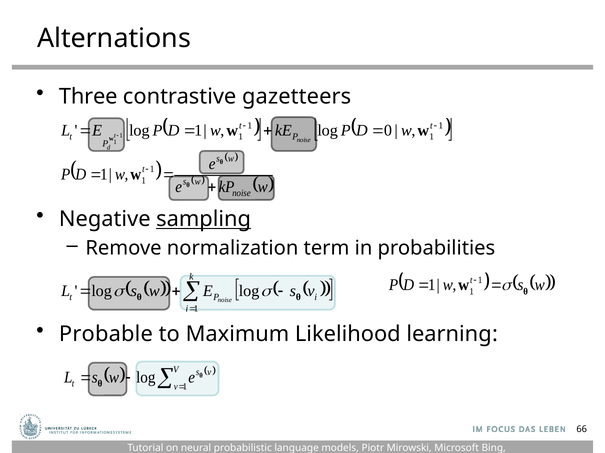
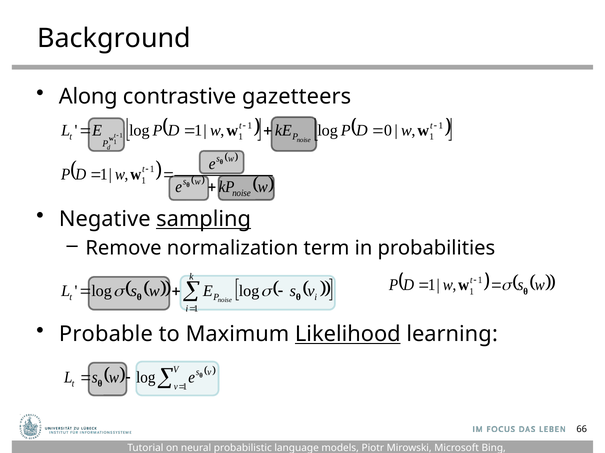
Alternations: Alternations -> Background
Three: Three -> Along
Likelihood underline: none -> present
